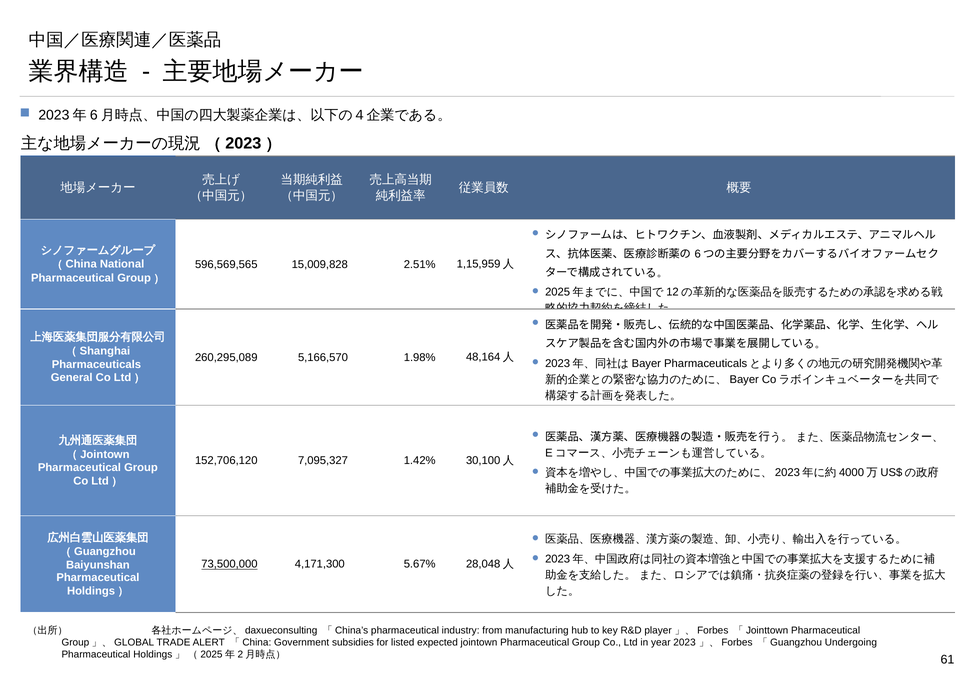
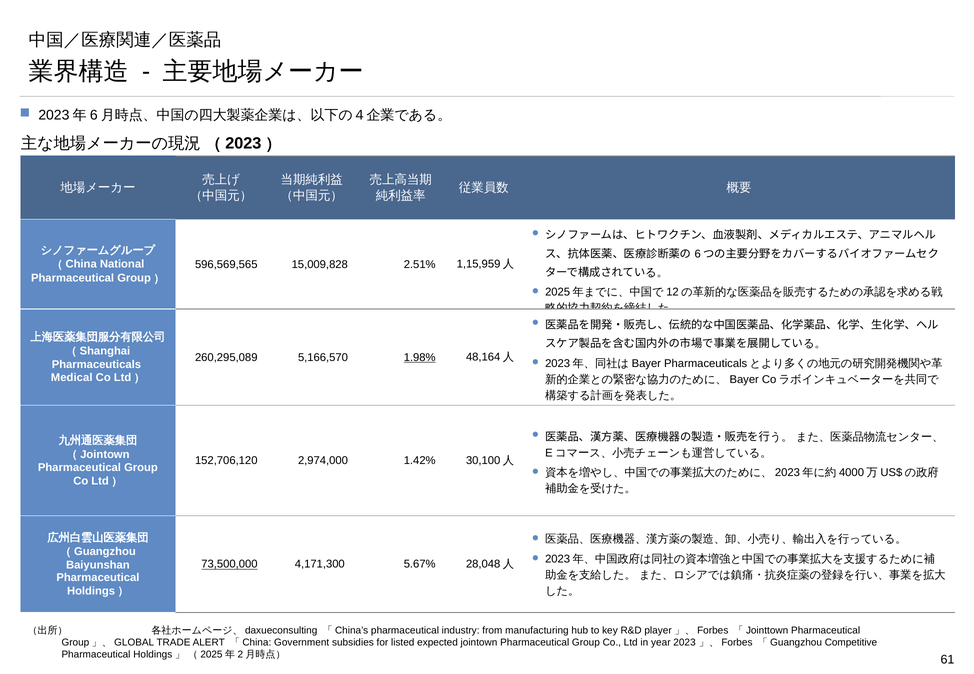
1.98% underline: none -> present
General: General -> Medical
7,095,327: 7,095,327 -> 2,974,000
Undergoing: Undergoing -> Competitive
